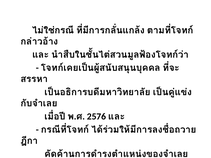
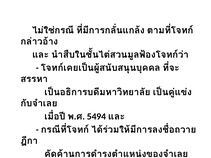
2576: 2576 -> 5494
